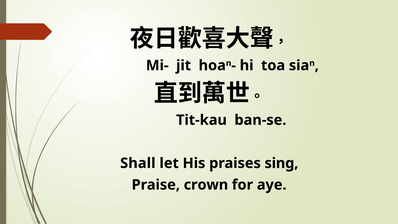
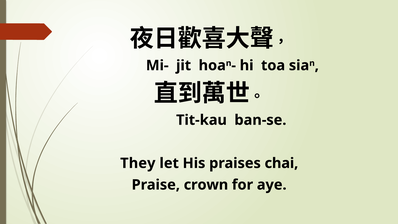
Shall: Shall -> They
sing: sing -> chai
